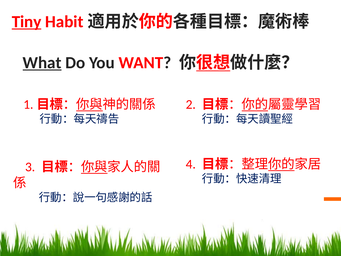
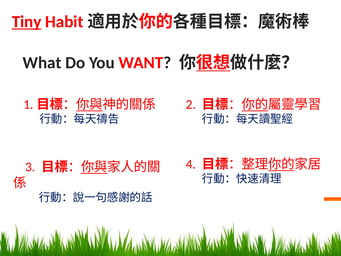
What underline: present -> none
